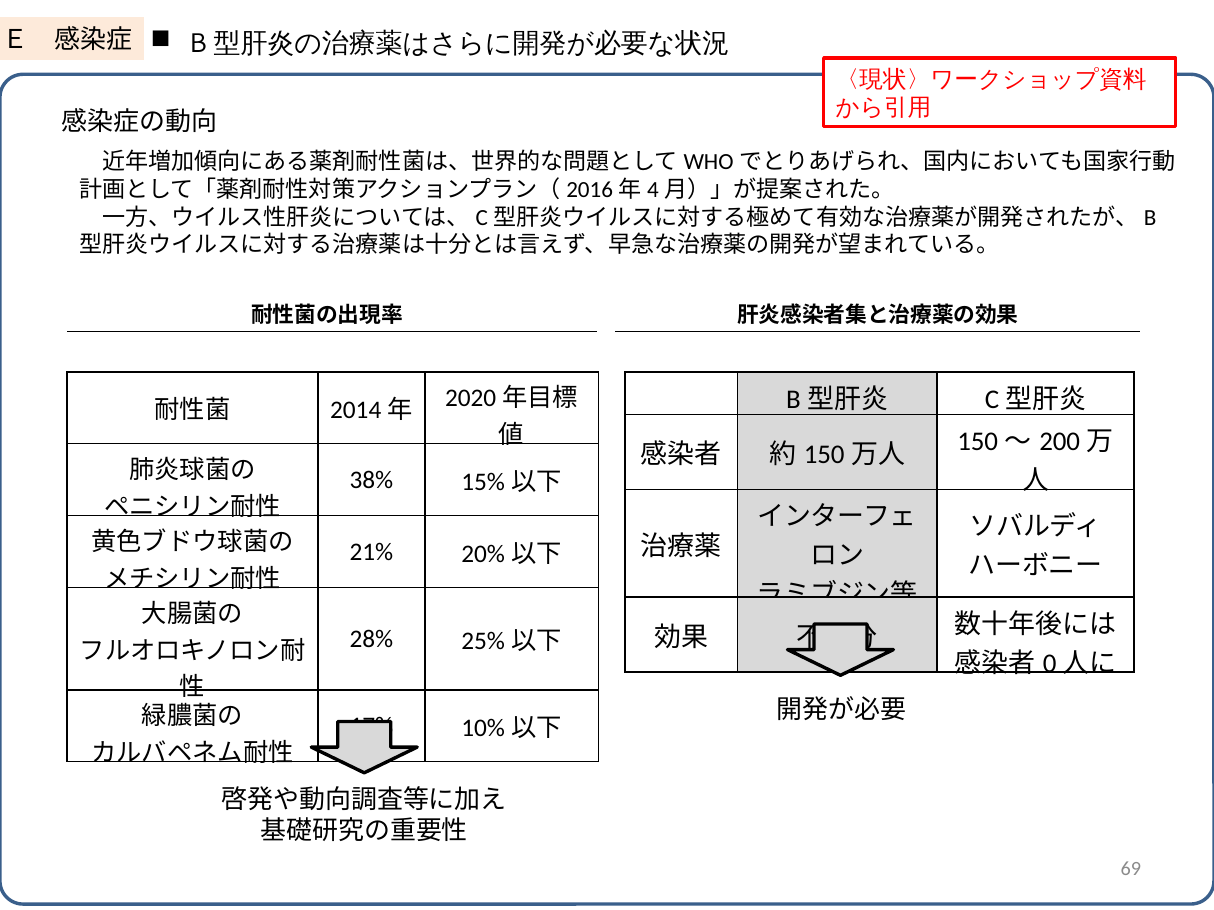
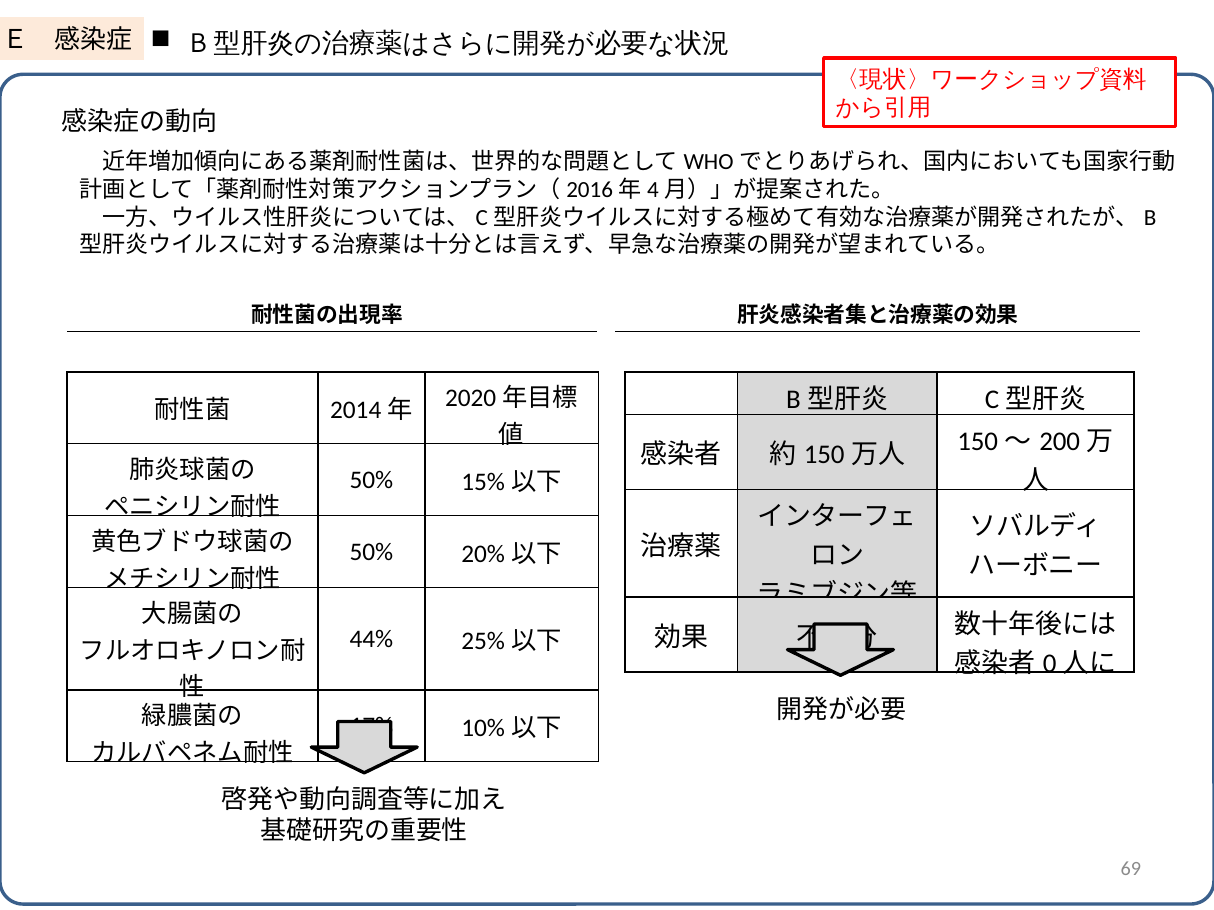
38% at (371, 480): 38% -> 50%
21% at (371, 552): 21% -> 50%
28%: 28% -> 44%
